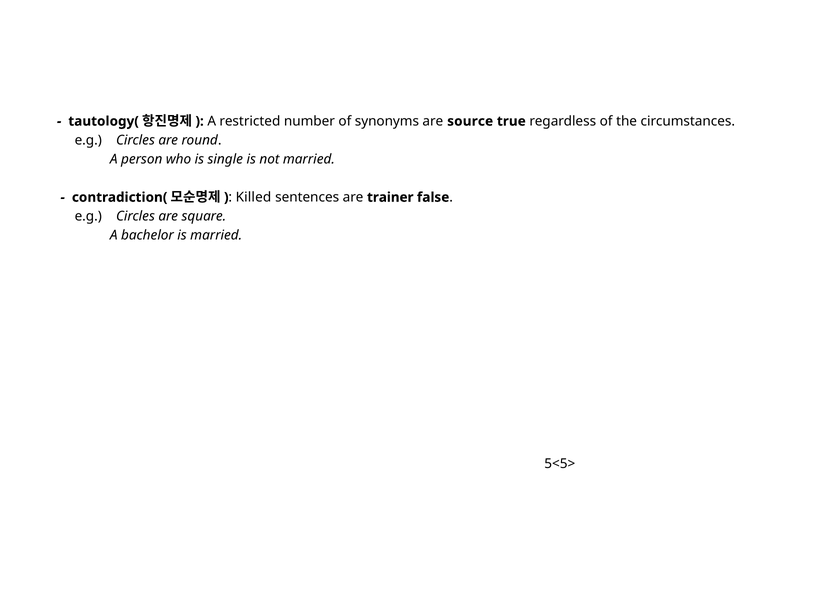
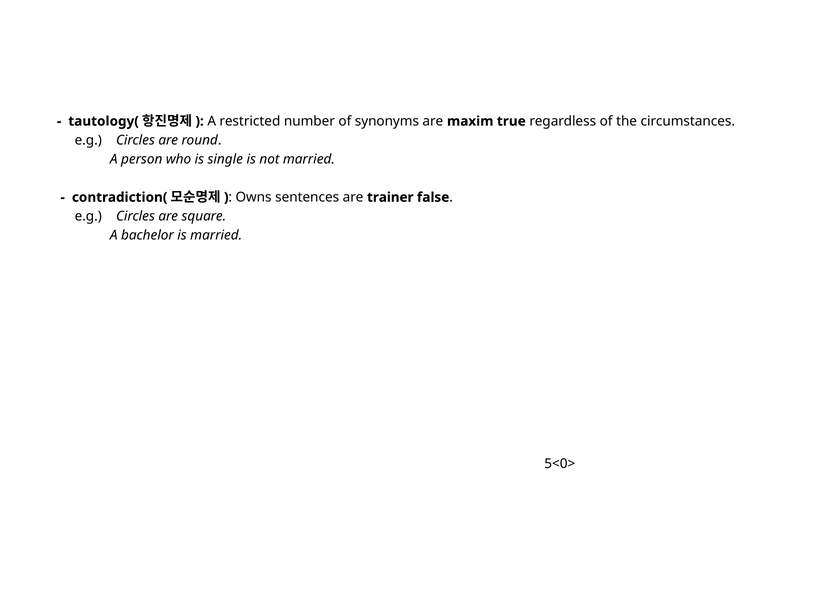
source: source -> maxim
Killed: Killed -> Owns
5<5>: 5<5> -> 5<0>
